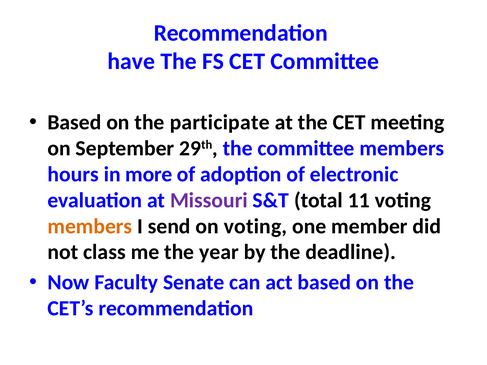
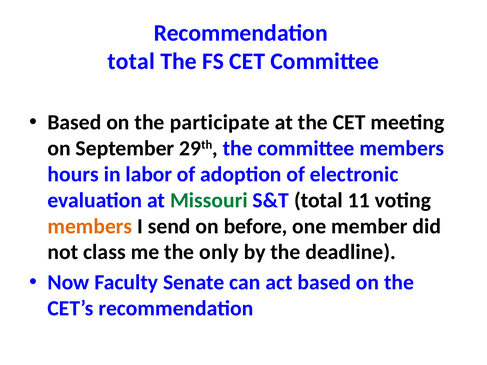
have at (131, 61): have -> total
more: more -> labor
Missouri colour: purple -> green
on voting: voting -> before
year: year -> only
